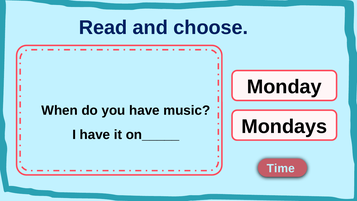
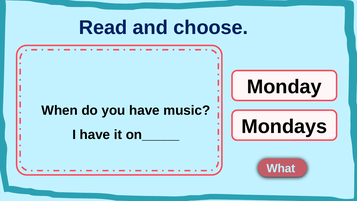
Time: Time -> What
